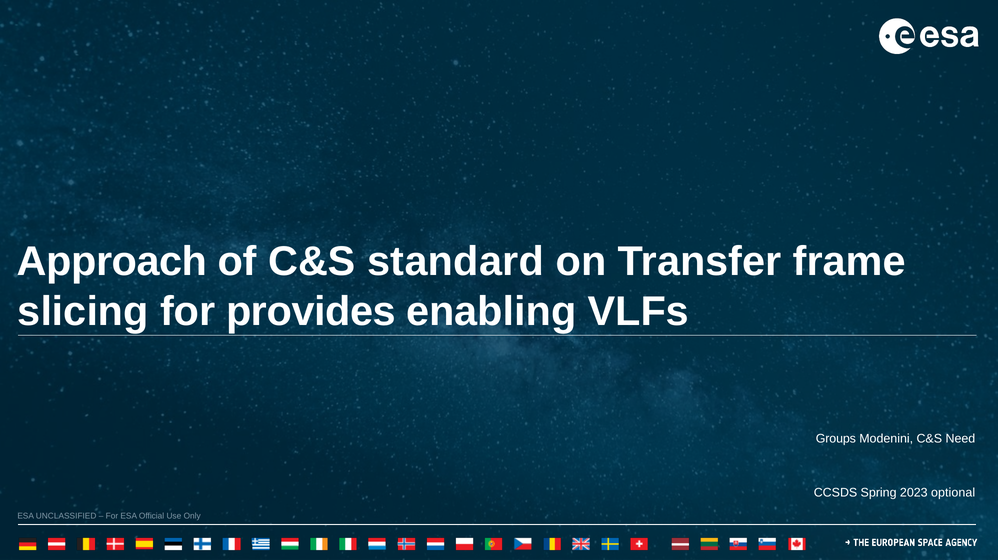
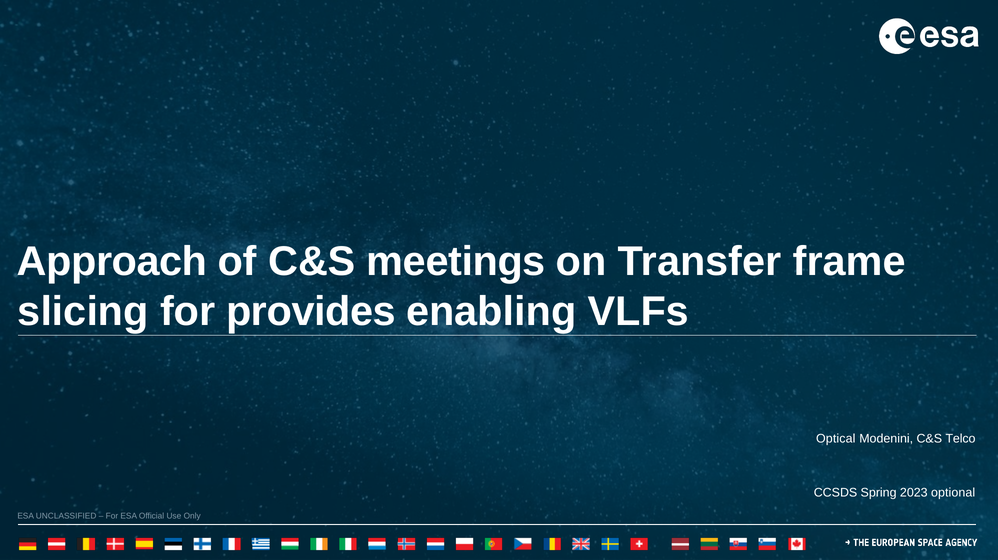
standard: standard -> meetings
Groups: Groups -> Optical
Need: Need -> Telco
